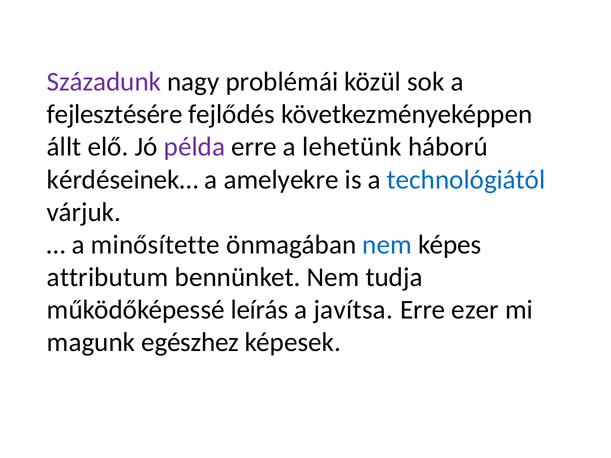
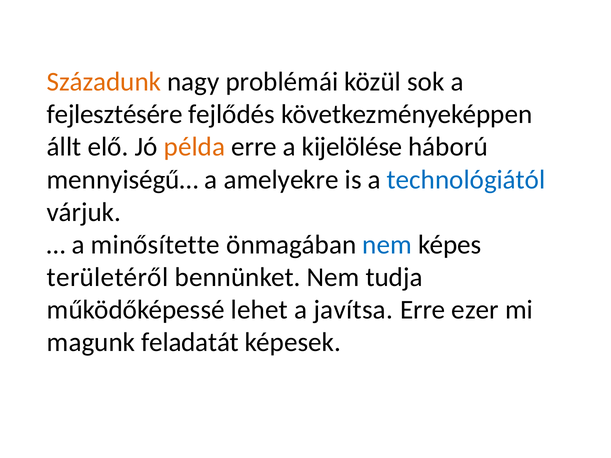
Századunk colour: purple -> orange
példa colour: purple -> orange
lehetünk: lehetünk -> kijelölése
kérdéseinek…: kérdéseinek… -> mennyiségű…
attributum: attributum -> területéről
leírás: leírás -> lehet
egészhez: egészhez -> feladatát
